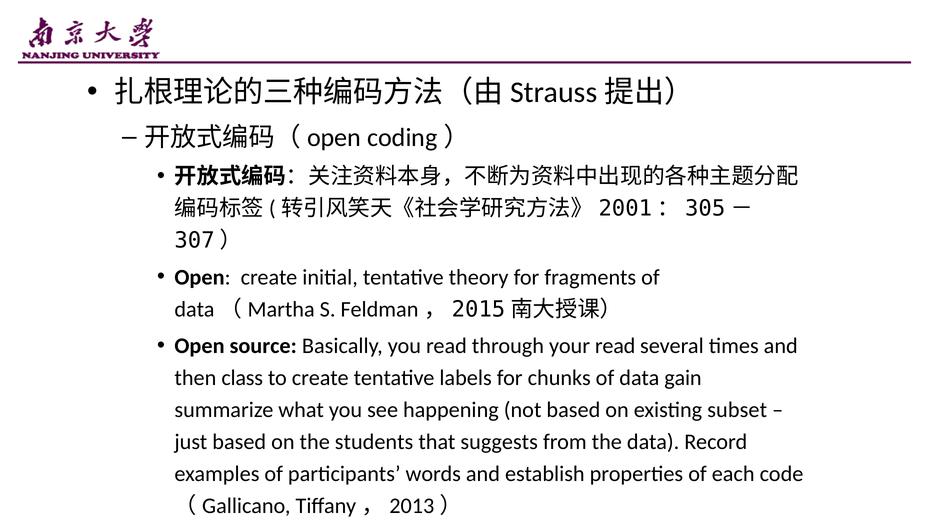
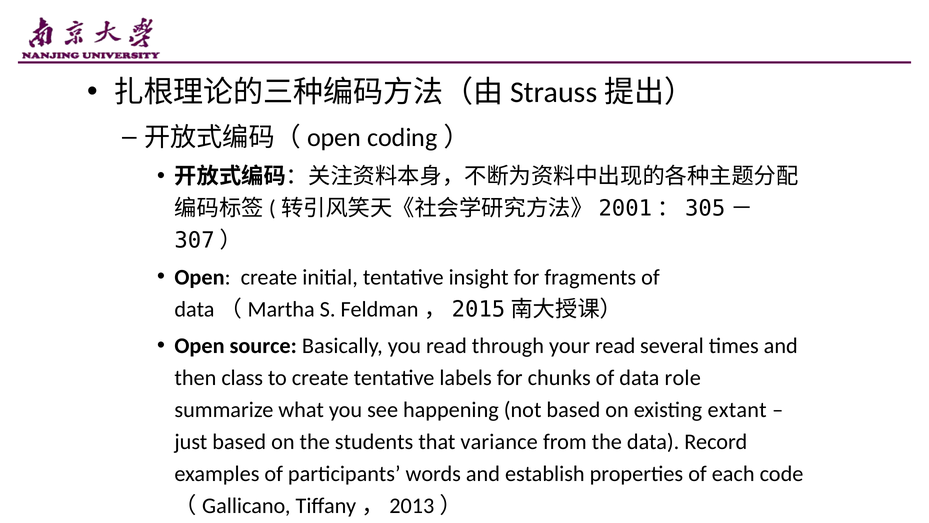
theory: theory -> insight
gain: gain -> role
subset: subset -> extant
suggests: suggests -> variance
